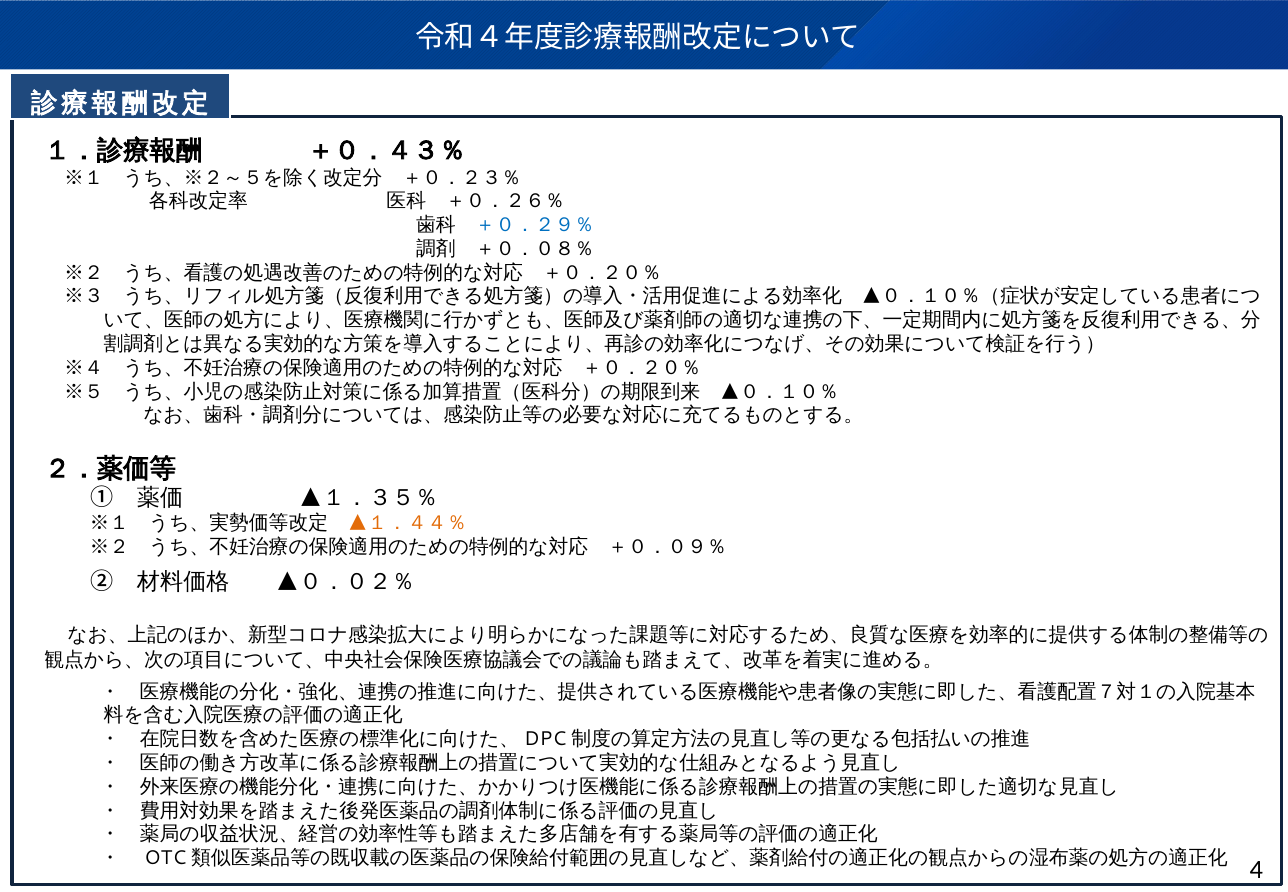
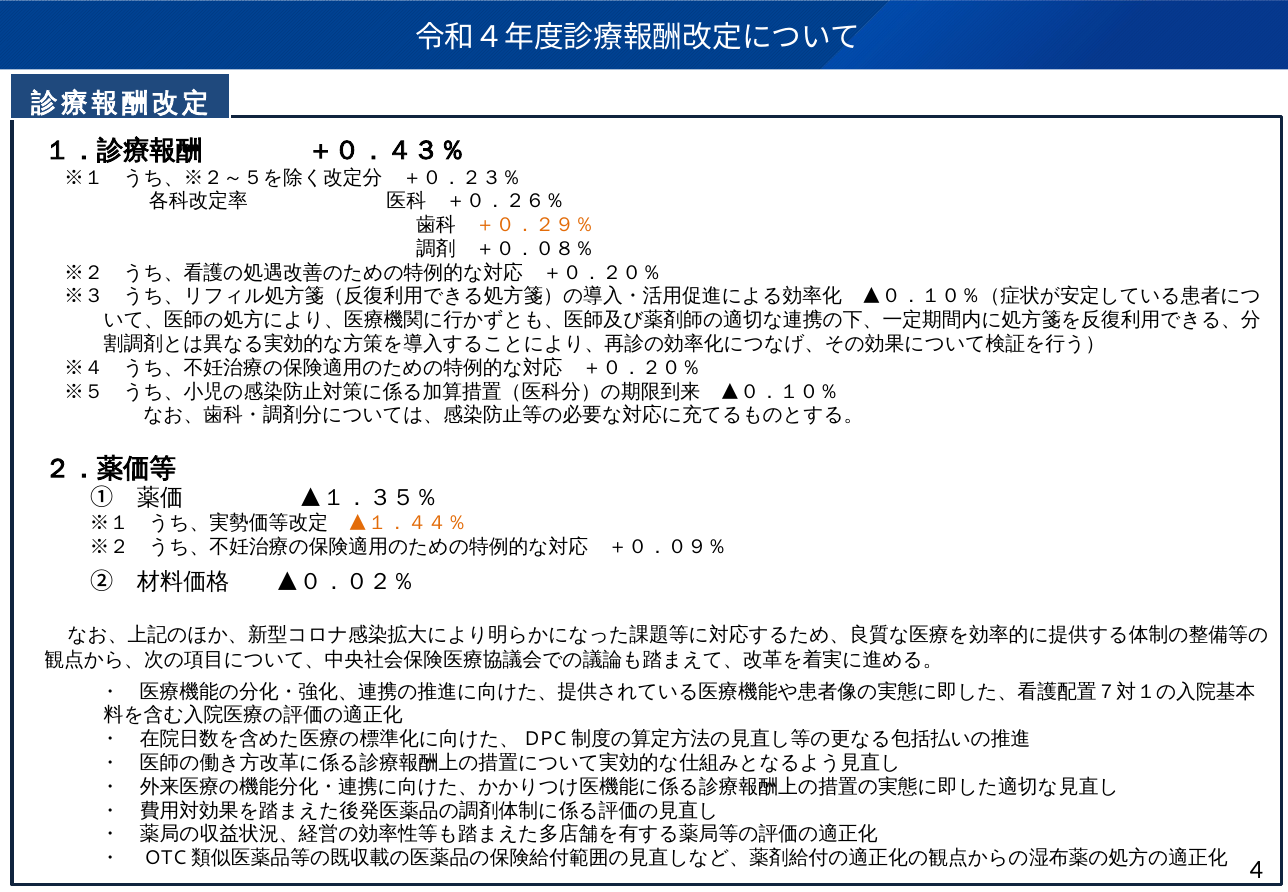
＋０．２９％ colour: blue -> orange
